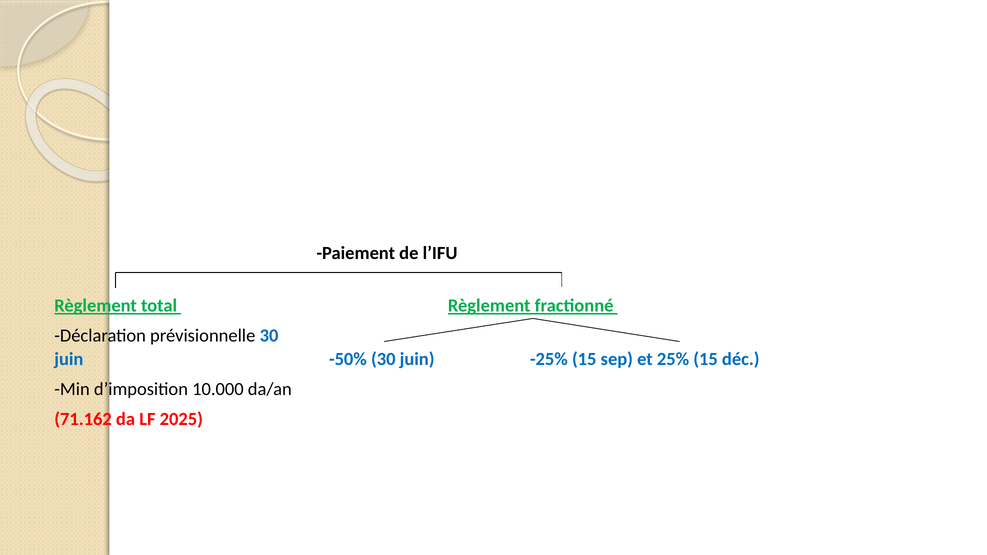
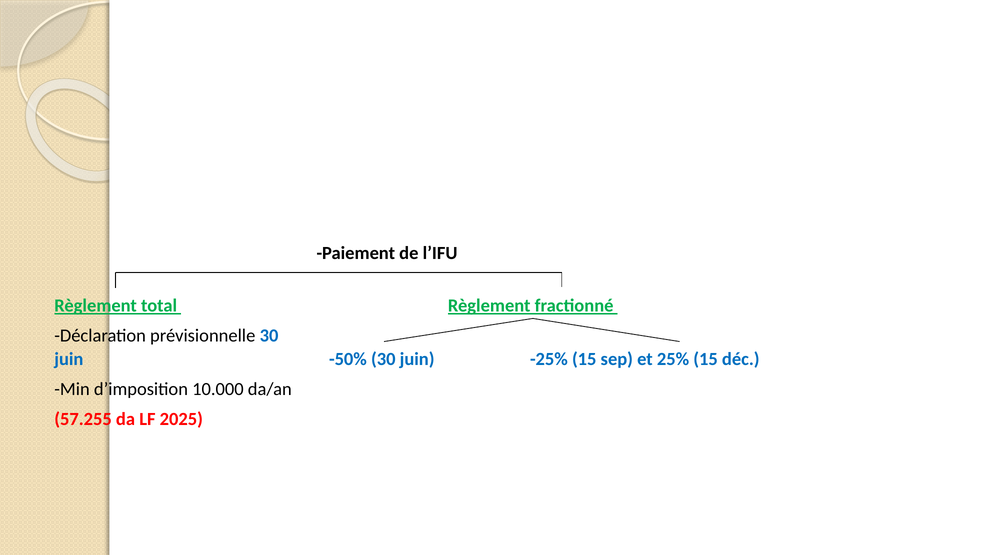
71.162: 71.162 -> 57.255
